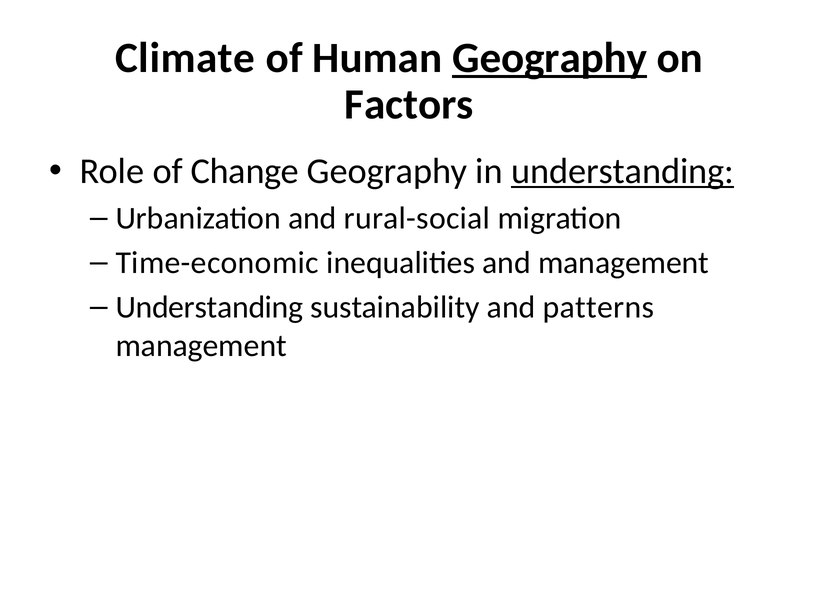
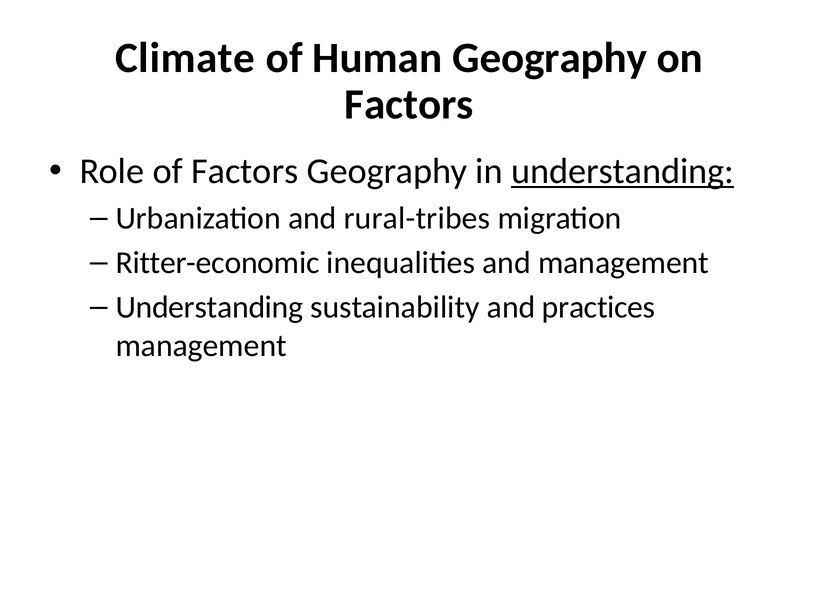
Geography at (550, 58) underline: present -> none
of Change: Change -> Factors
rural-social: rural-social -> rural-tribes
Time-economic: Time-economic -> Ritter-economic
patterns: patterns -> practices
